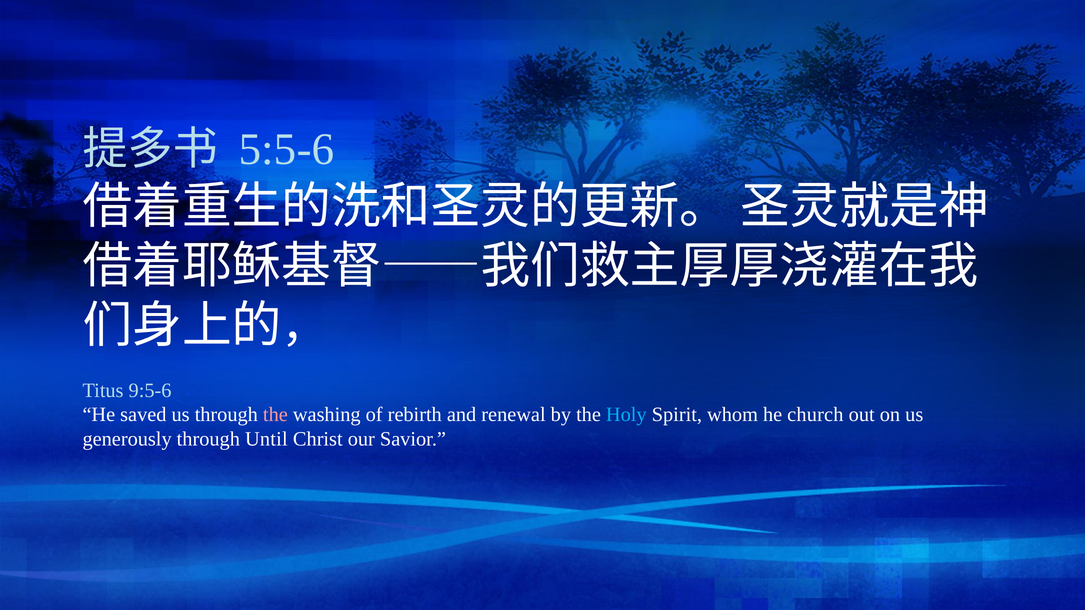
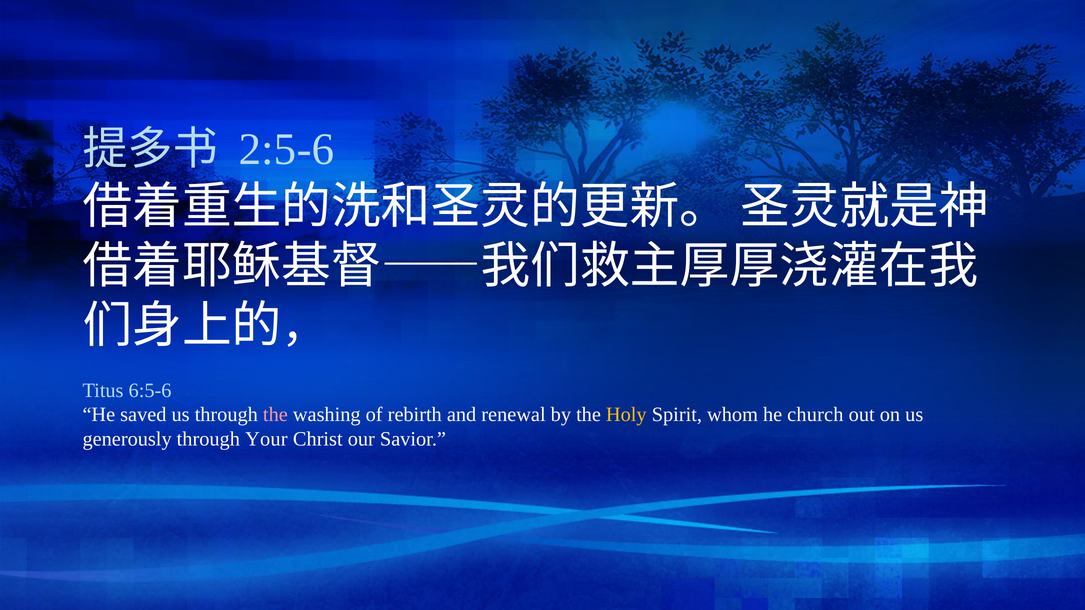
5:5-6: 5:5-6 -> 2:5-6
9:5-6: 9:5-6 -> 6:5-6
Holy colour: light blue -> yellow
Until: Until -> Your
